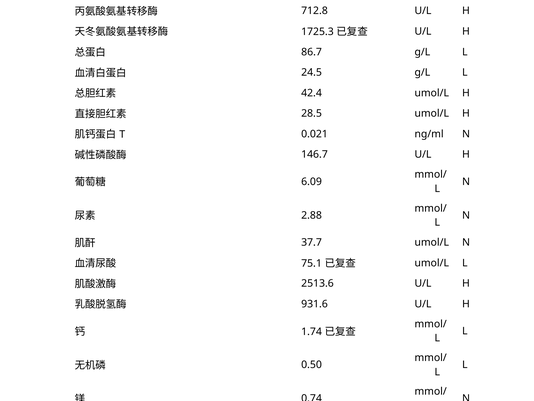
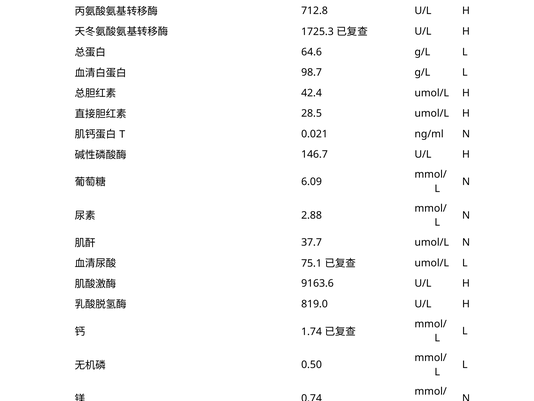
86.7: 86.7 -> 64.6
24.5: 24.5 -> 98.7
2513.6: 2513.6 -> 9163.6
931.6: 931.6 -> 819.0
